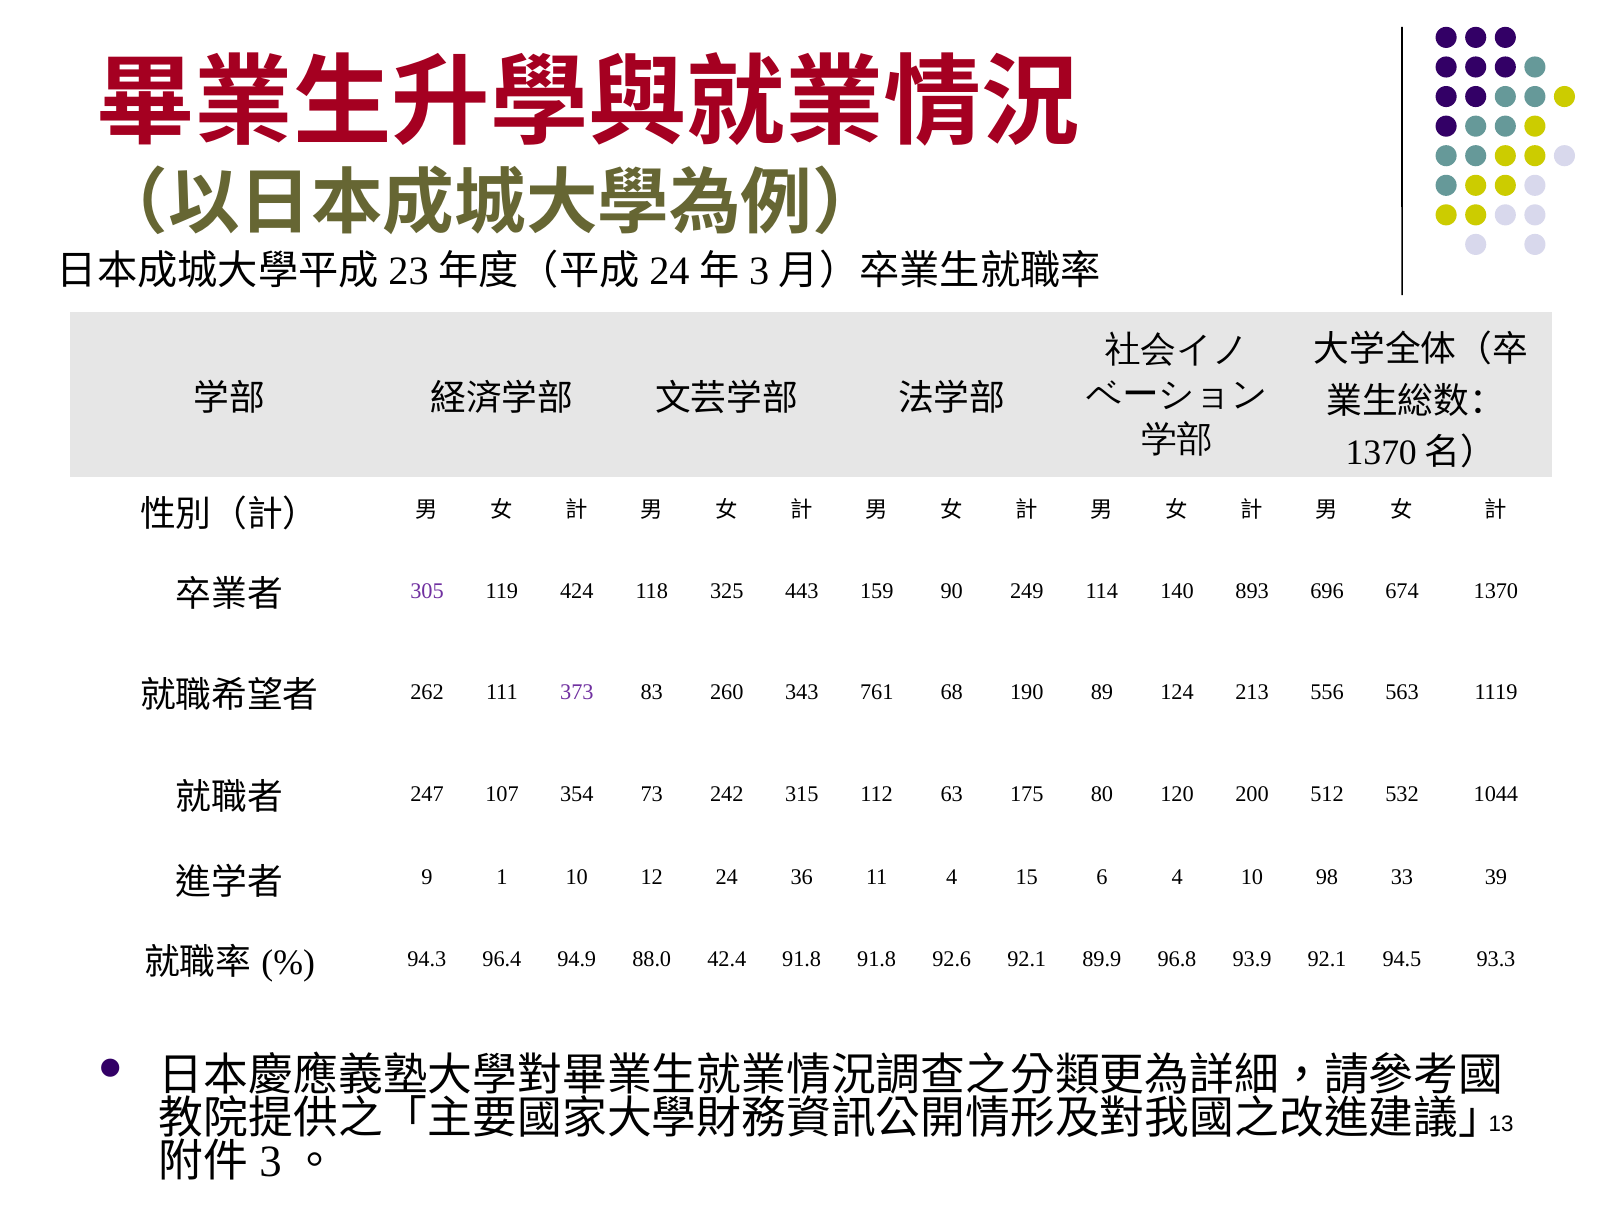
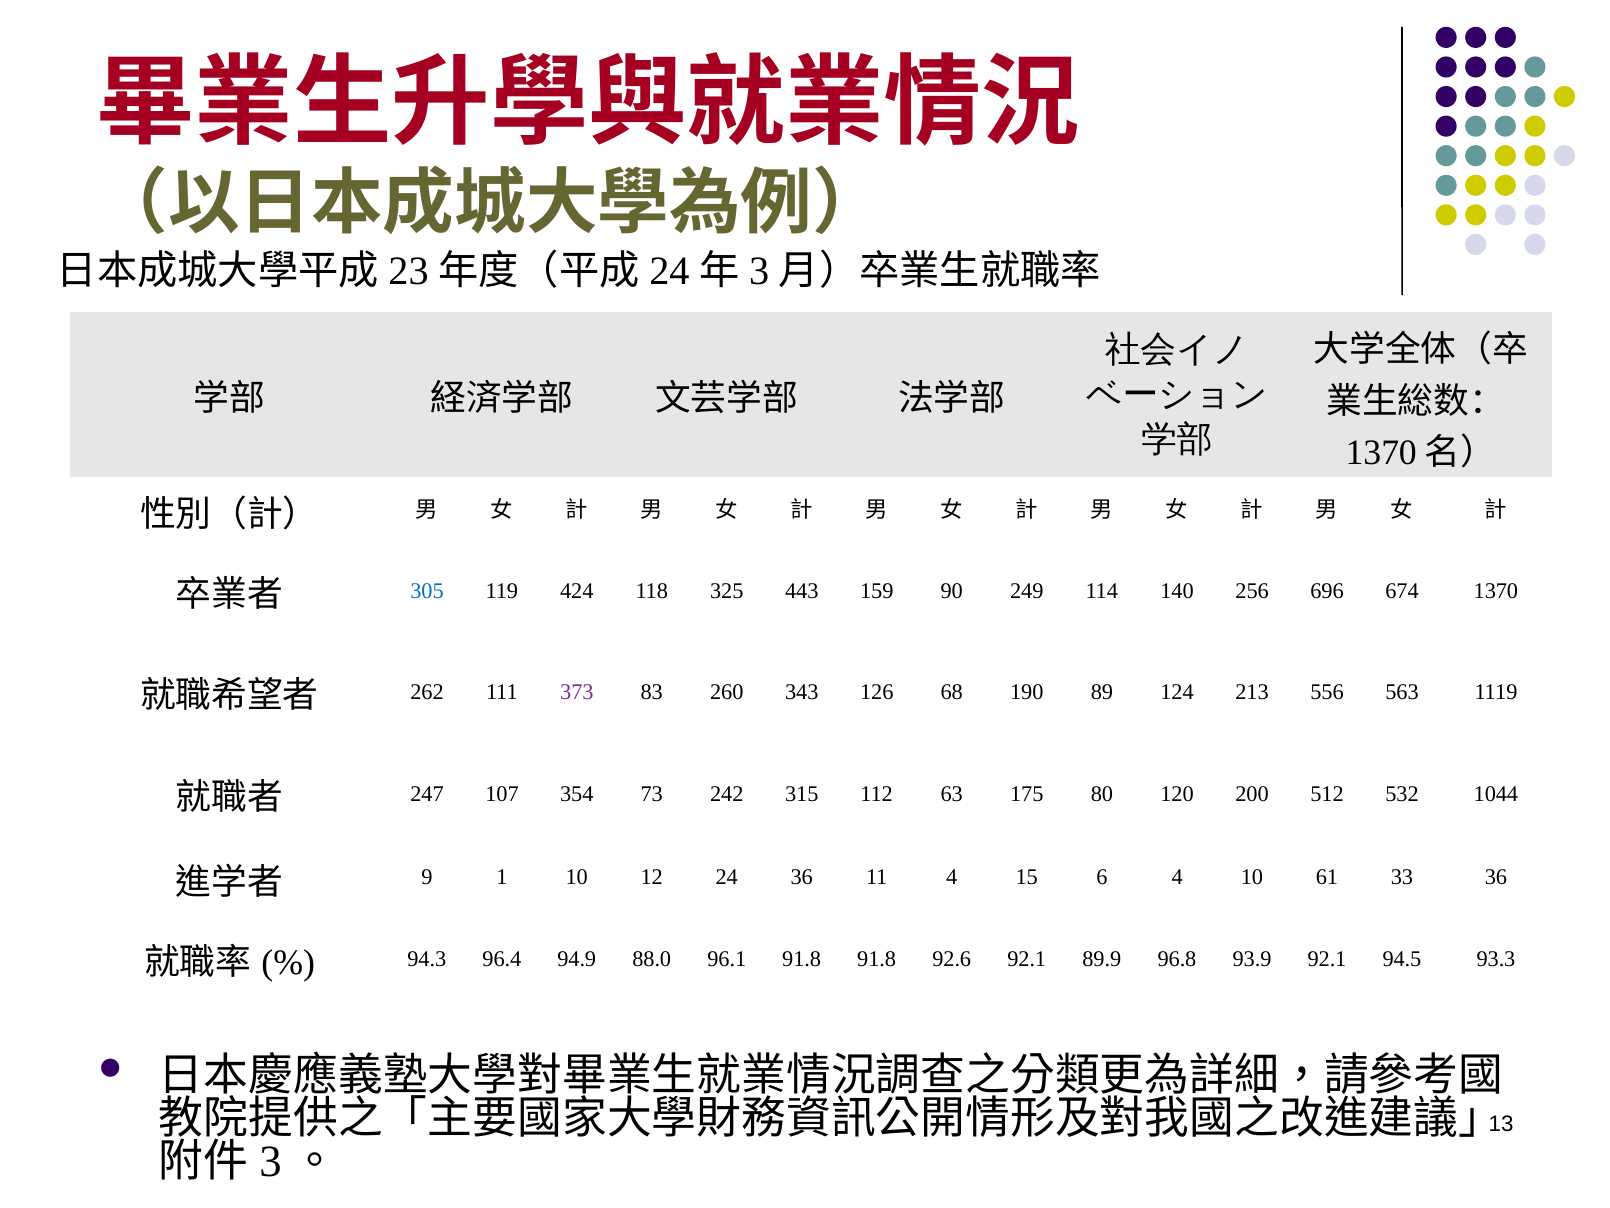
305 colour: purple -> blue
893: 893 -> 256
761: 761 -> 126
98: 98 -> 61
33 39: 39 -> 36
42.4: 42.4 -> 96.1
